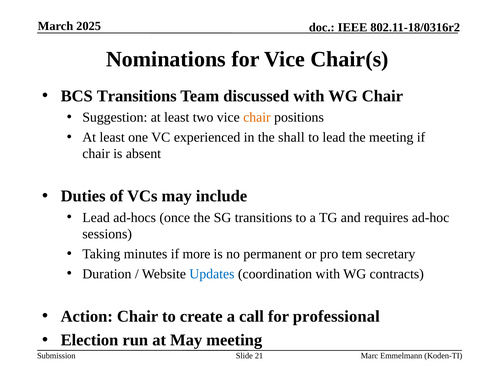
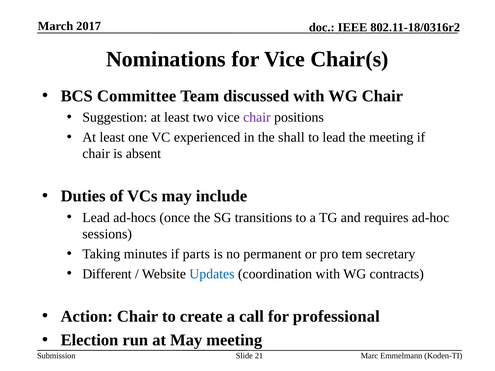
2025: 2025 -> 2017
BCS Transitions: Transitions -> Committee
chair at (257, 117) colour: orange -> purple
more: more -> parts
Duration: Duration -> Different
